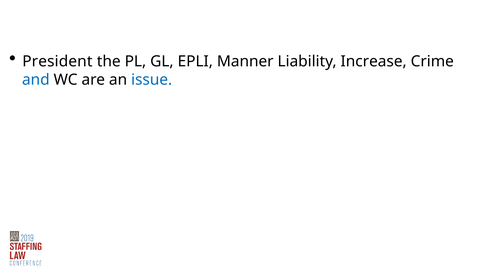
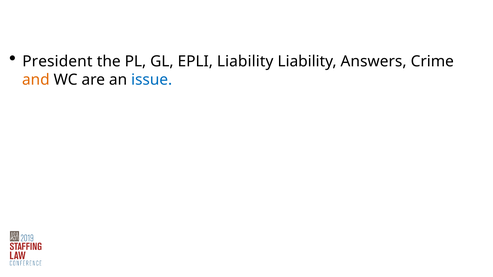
EPLI Manner: Manner -> Liability
Increase: Increase -> Answers
and colour: blue -> orange
